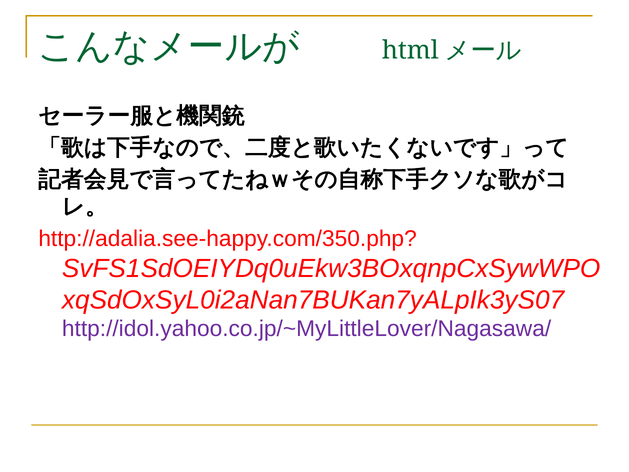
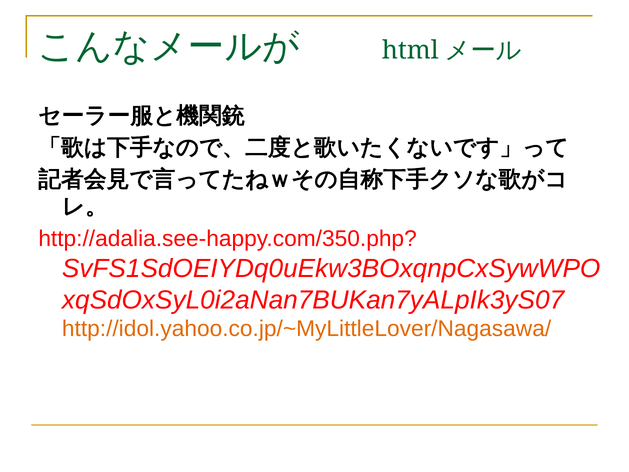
http://idol.yahoo.co.jp/~MyLittleLover/Nagasawa/ at (307, 329) colour: purple -> orange
